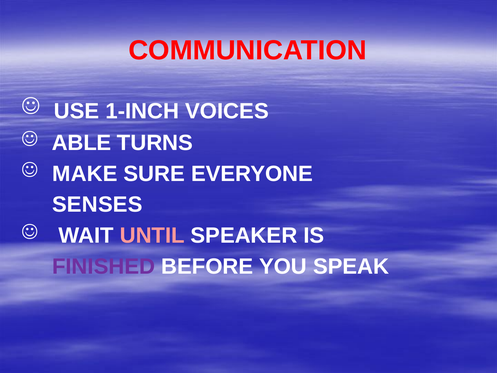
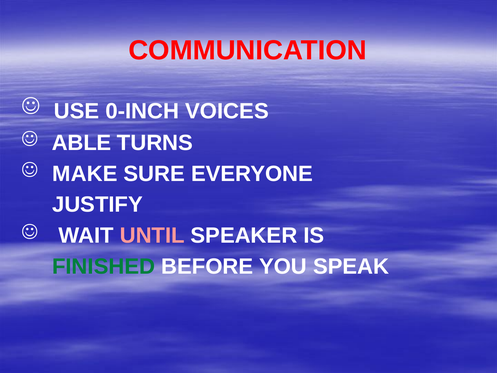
1-INCH: 1-INCH -> 0-INCH
SENSES: SENSES -> JUSTIFY
FINISHED colour: purple -> green
